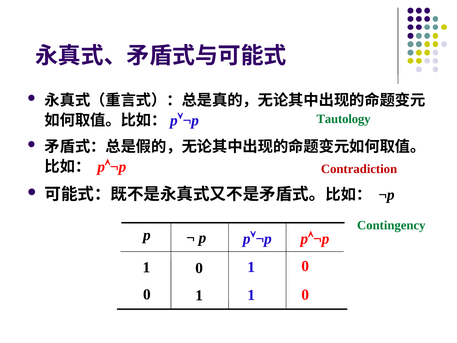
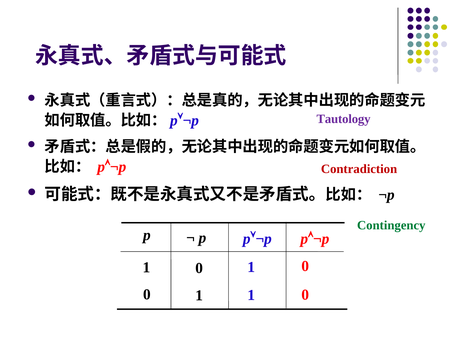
Tautology colour: green -> purple
